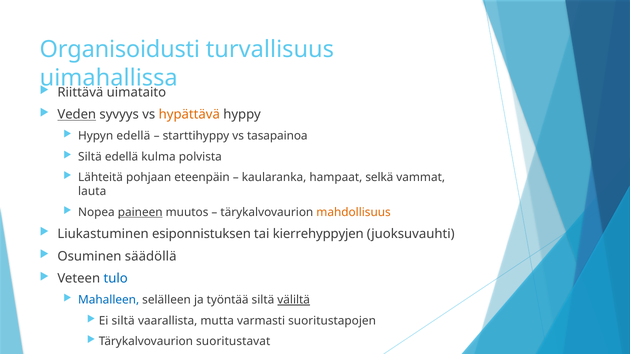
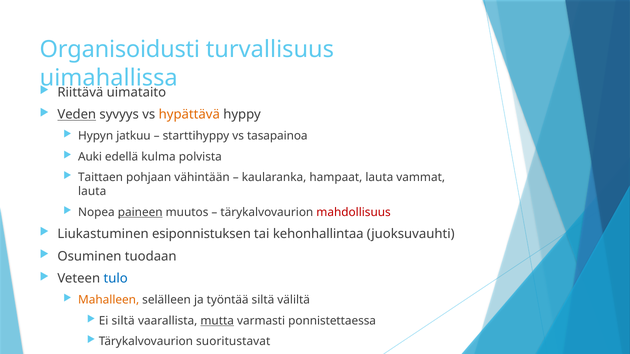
Hypyn edellä: edellä -> jatkuu
Siltä at (90, 157): Siltä -> Auki
Lähteitä: Lähteitä -> Taittaen
eteenpäin: eteenpäin -> vähintään
hampaat selkä: selkä -> lauta
mahdollisuus colour: orange -> red
kierrehyppyjen: kierrehyppyjen -> kehonhallintaa
säädöllä: säädöllä -> tuodaan
Mahalleen colour: blue -> orange
väliltä underline: present -> none
mutta underline: none -> present
suoritustapojen: suoritustapojen -> ponnistettaessa
